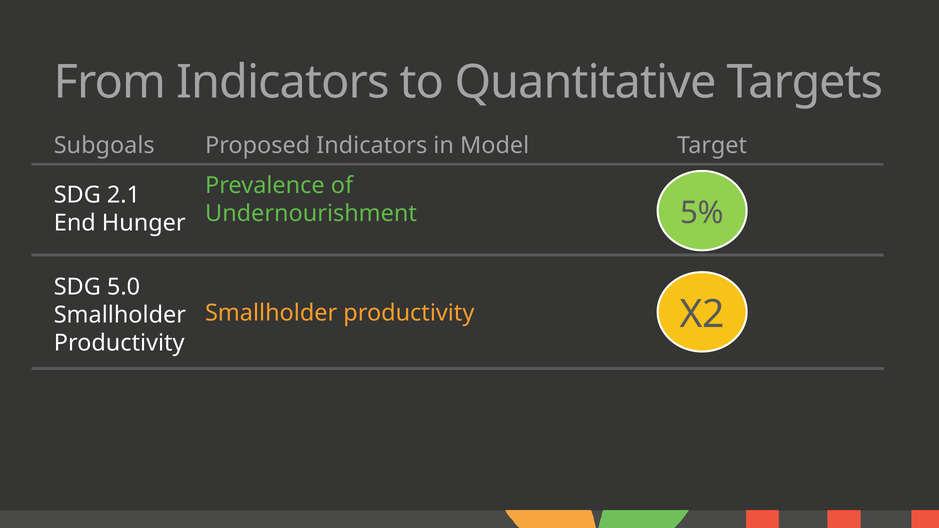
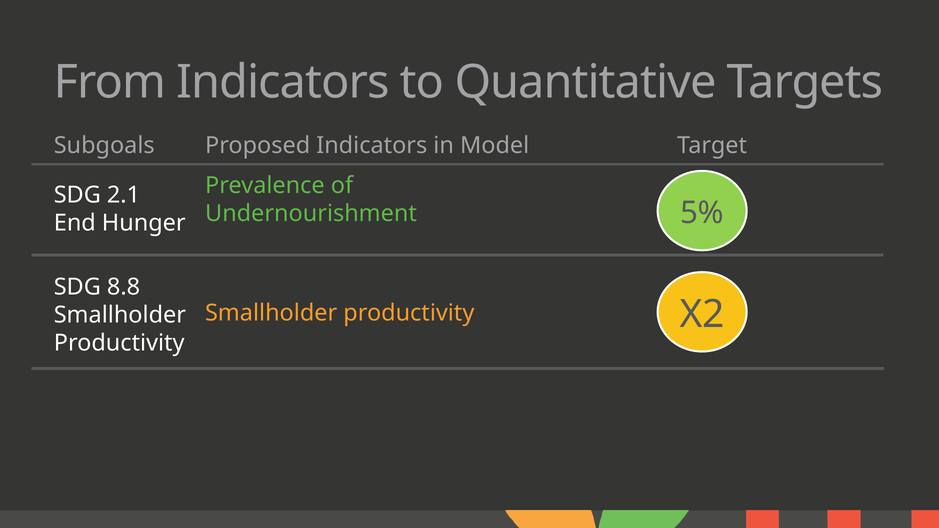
5.0: 5.0 -> 8.8
